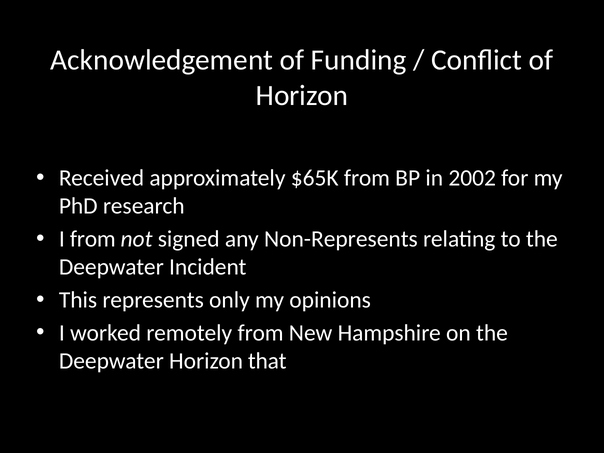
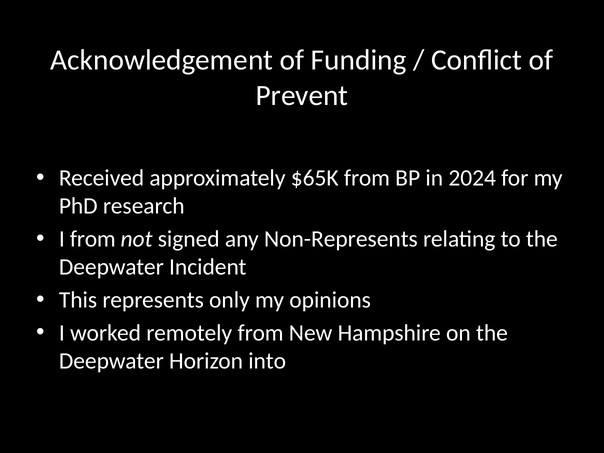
Horizon at (302, 95): Horizon -> Prevent
2002: 2002 -> 2024
that: that -> into
